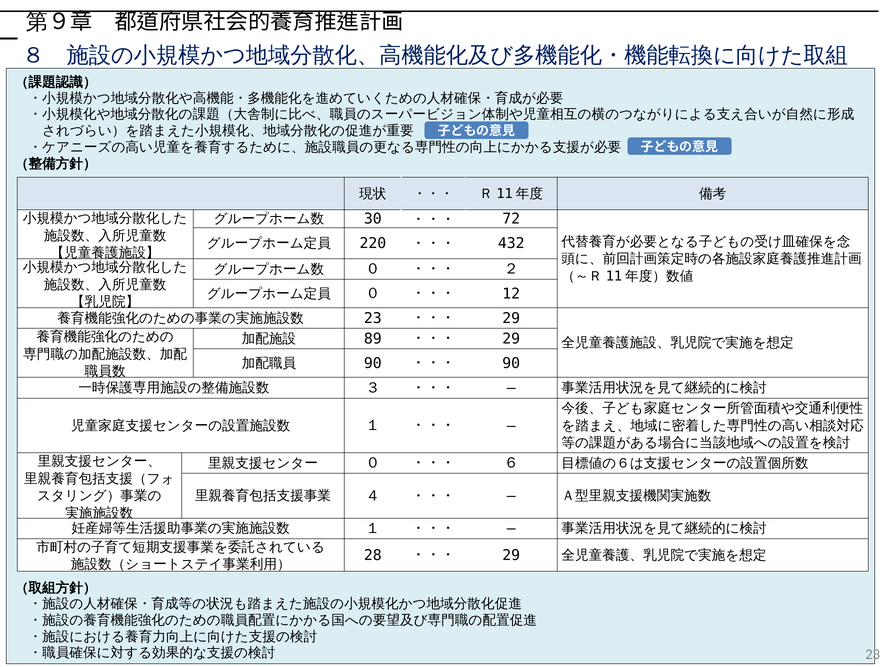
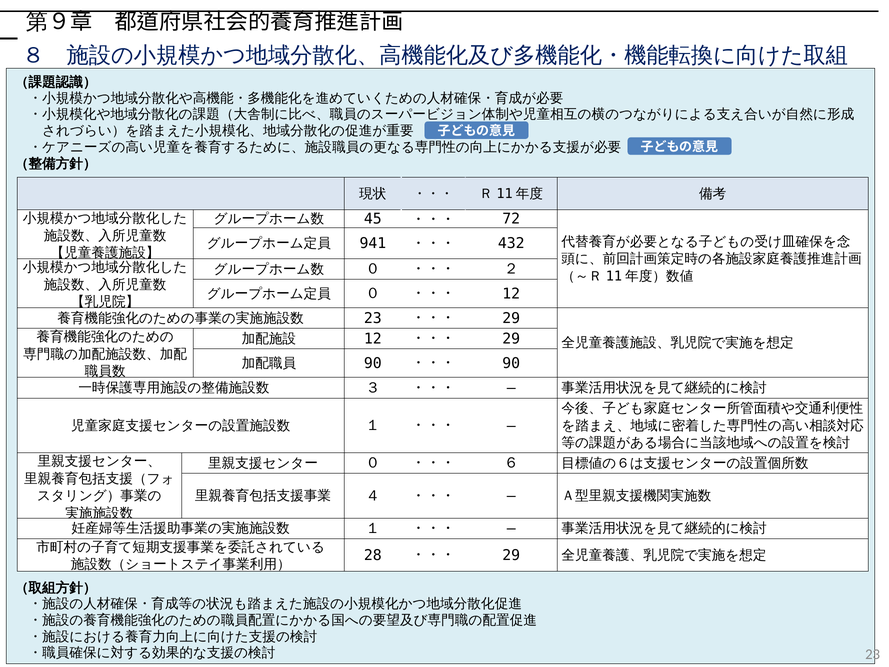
30: 30 -> 45
220: 220 -> 941
89 at (373, 339): 89 -> 12
